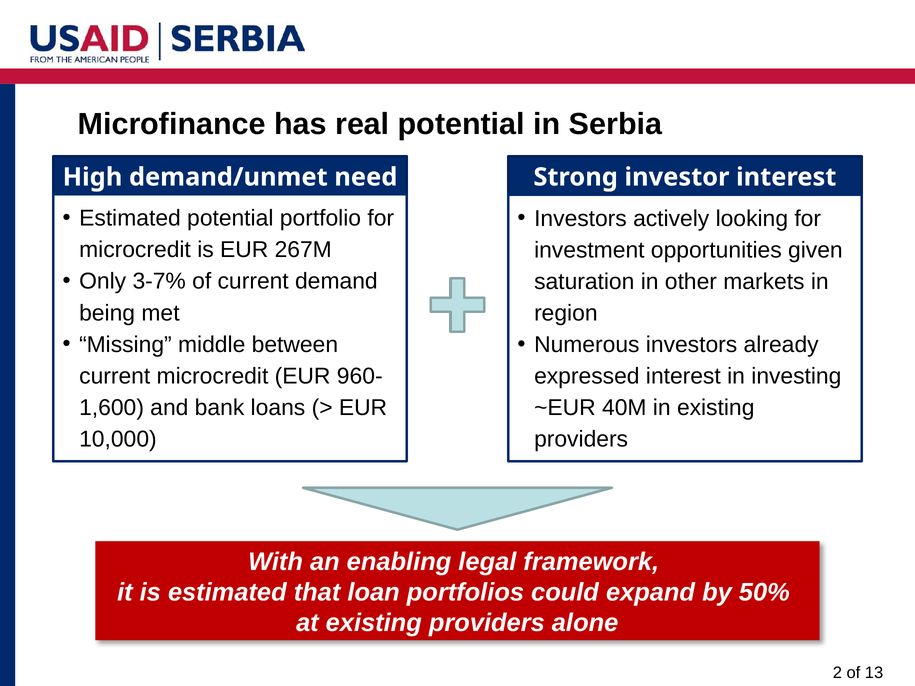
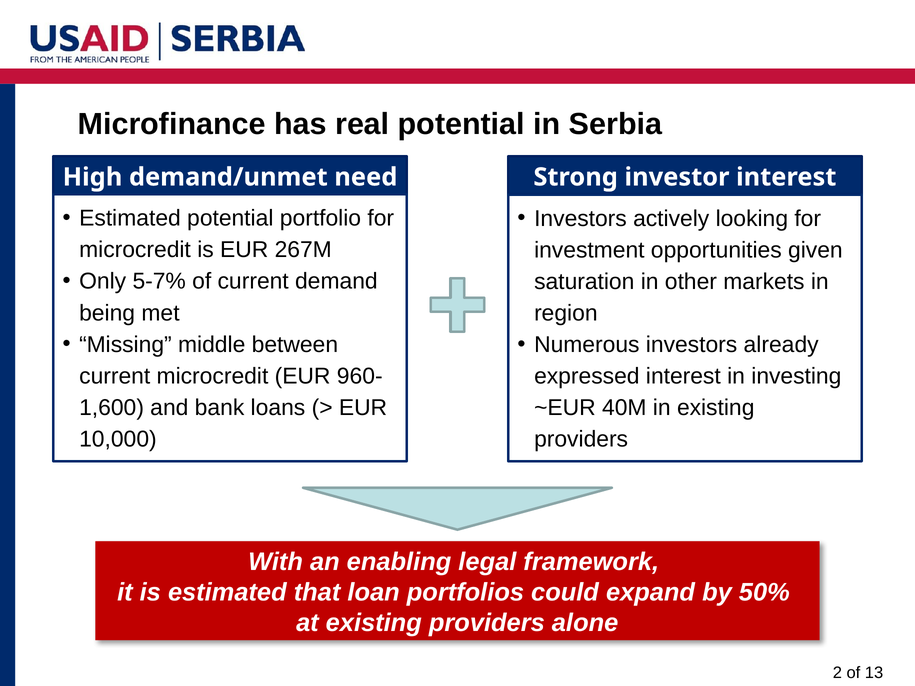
3-7%: 3-7% -> 5-7%
